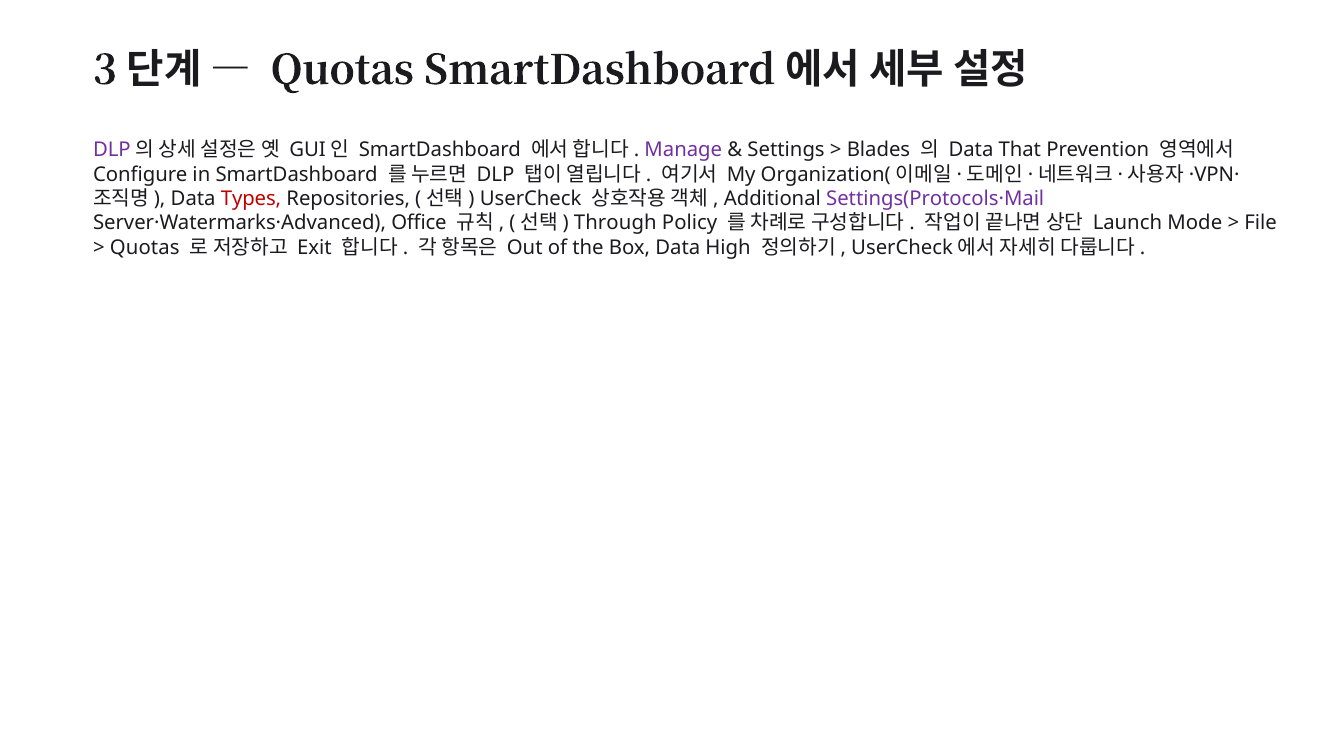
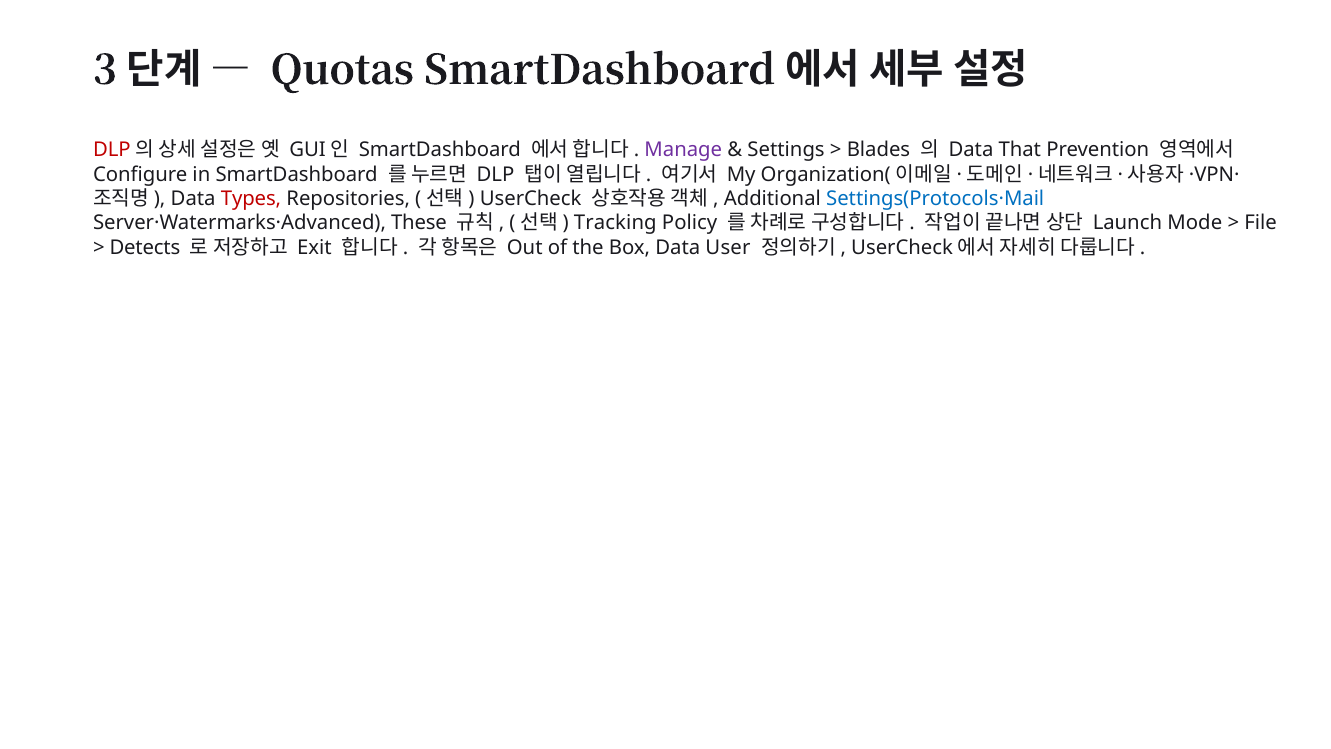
DLP at (112, 150) colour: purple -> red
Settings(Protocols·Mail colour: purple -> blue
Office: Office -> These
Through: Through -> Tracking
Quotas at (145, 248): Quotas -> Detects
High: High -> User
